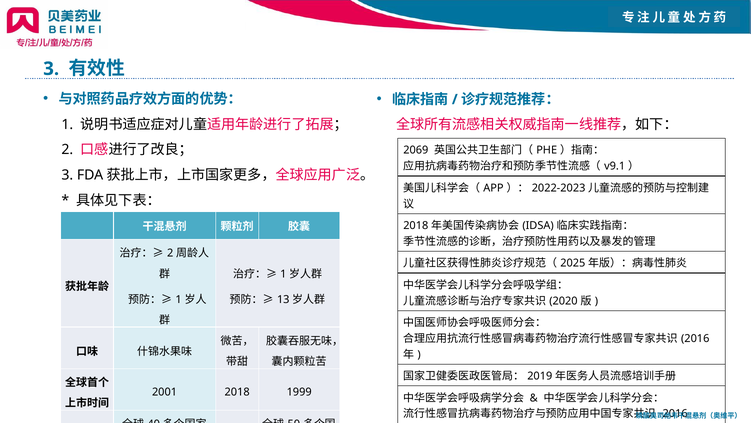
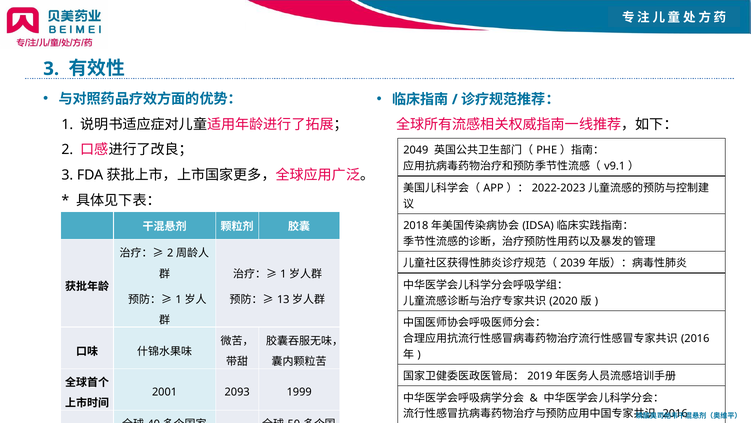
2069: 2069 -> 2049
2025: 2025 -> 2039
2001 2018: 2018 -> 2093
